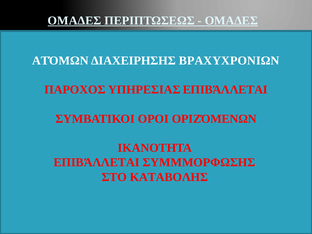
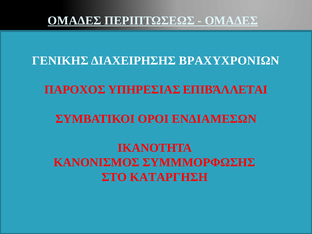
ΑΤΌΜΩΝ: ΑΤΌΜΩΝ -> ΓΕΝΙΚΗΣ
ΟΡΙΖΌΜΕΝΩΝ: ΟΡΙΖΌΜΕΝΩΝ -> ΕΝΔΙΑΜΕΣΩΝ
ΕΠΙΒΆΛΛΕΤΑΙ at (97, 162): ΕΠΙΒΆΛΛΕΤΑΙ -> ΚΑΝΟΝΙΣΜΟΣ
ΚΑΤΑΒΟΛΗΣ: ΚΑΤΑΒΟΛΗΣ -> ΚΑΤΑΡΓΗΣΗ
